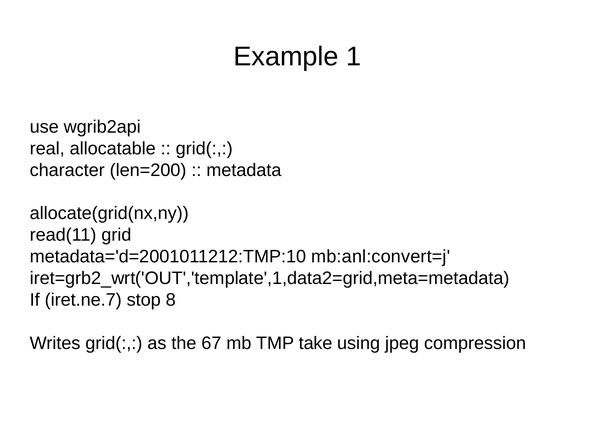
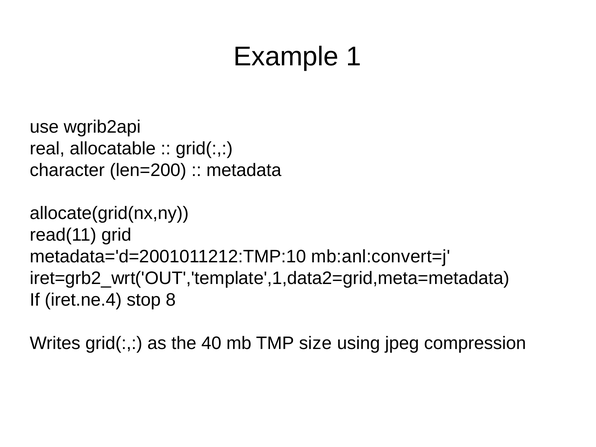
iret.ne.7: iret.ne.7 -> iret.ne.4
67: 67 -> 40
take: take -> size
